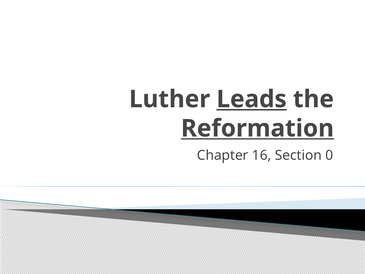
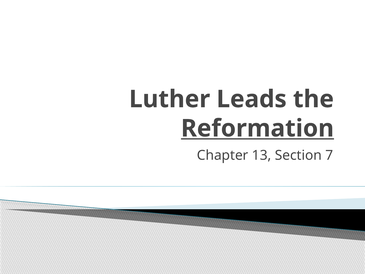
Leads underline: present -> none
16: 16 -> 13
0: 0 -> 7
